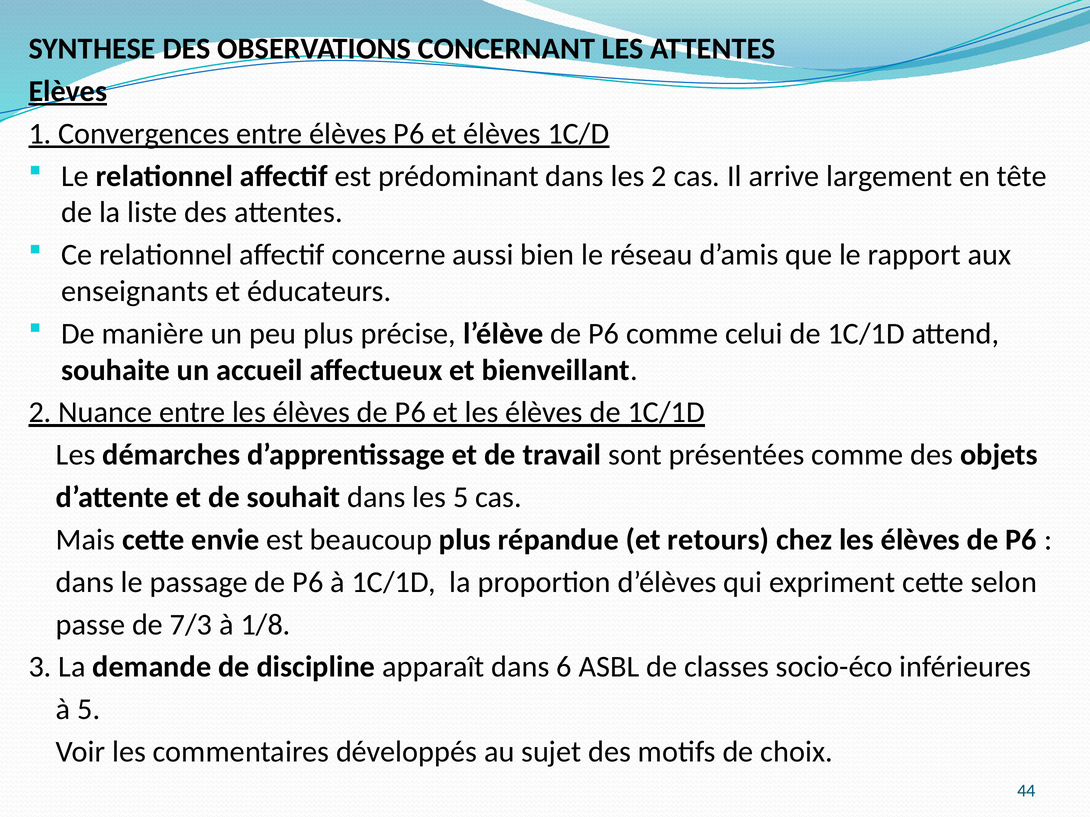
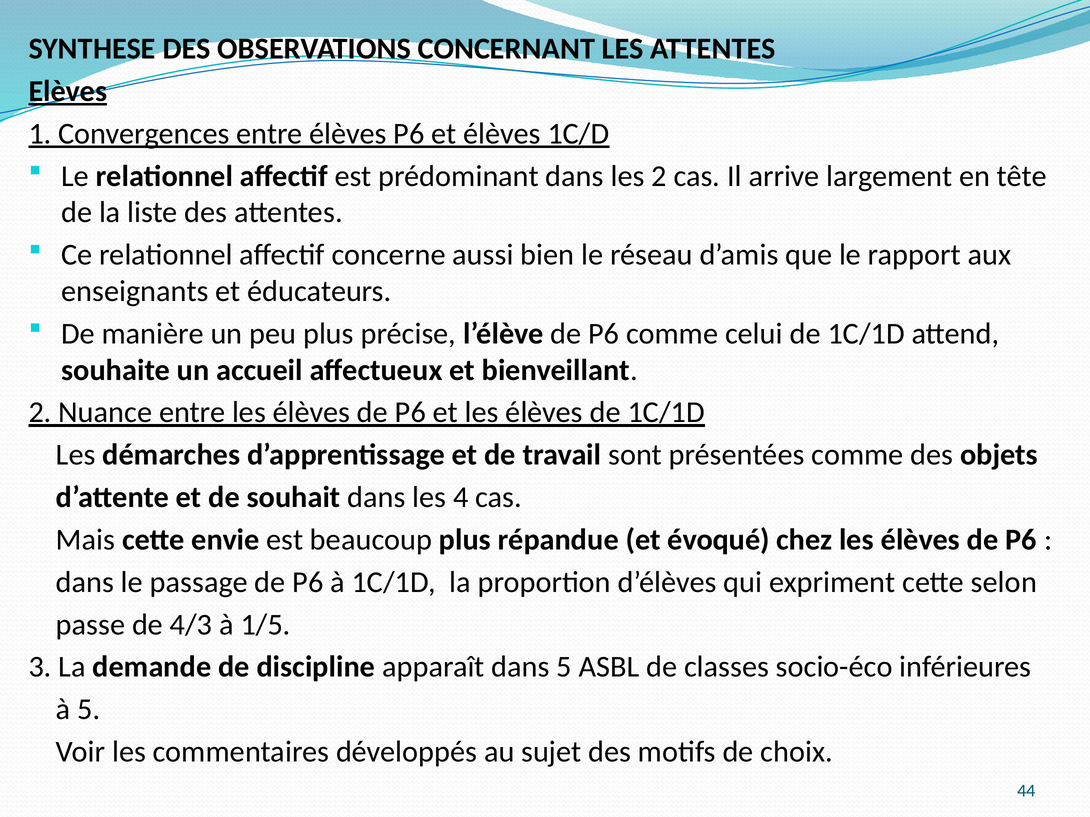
les 5: 5 -> 4
retours: retours -> évoqué
7/3: 7/3 -> 4/3
1/8: 1/8 -> 1/5
dans 6: 6 -> 5
